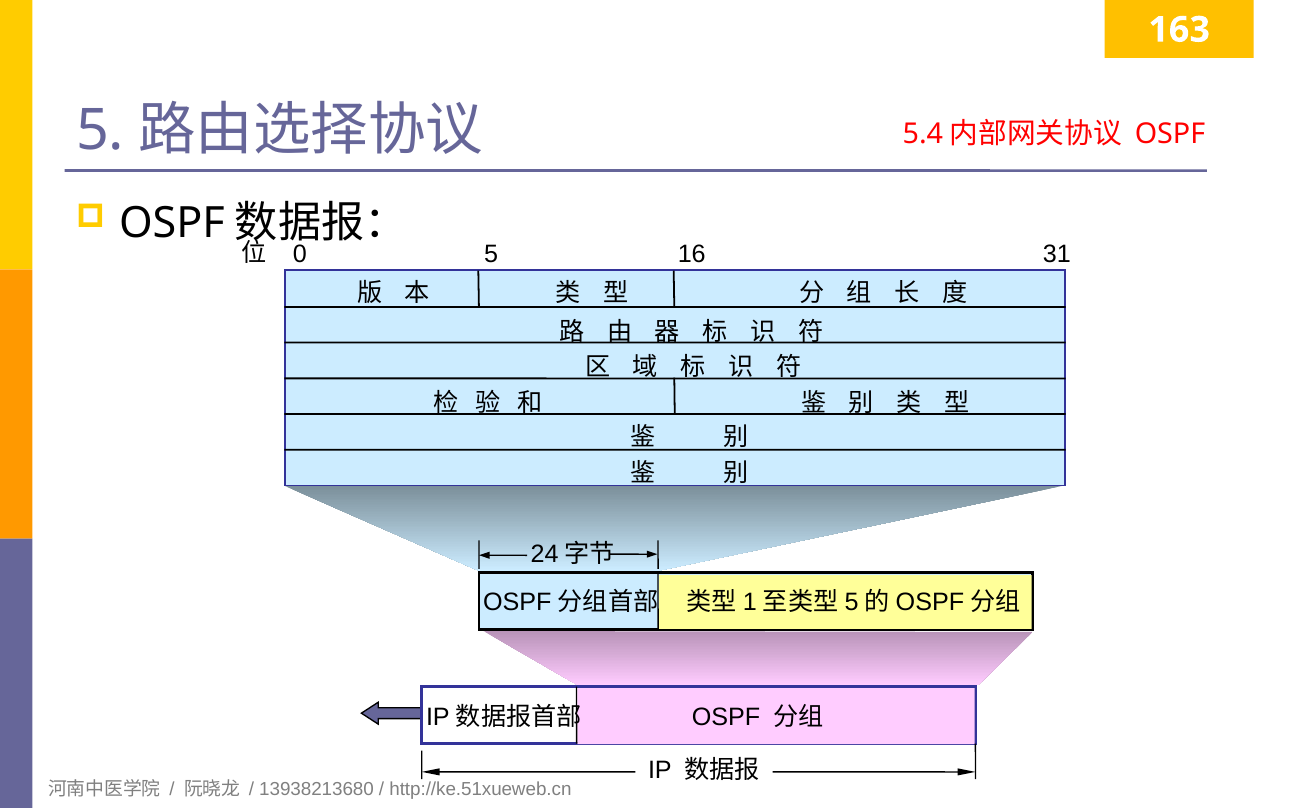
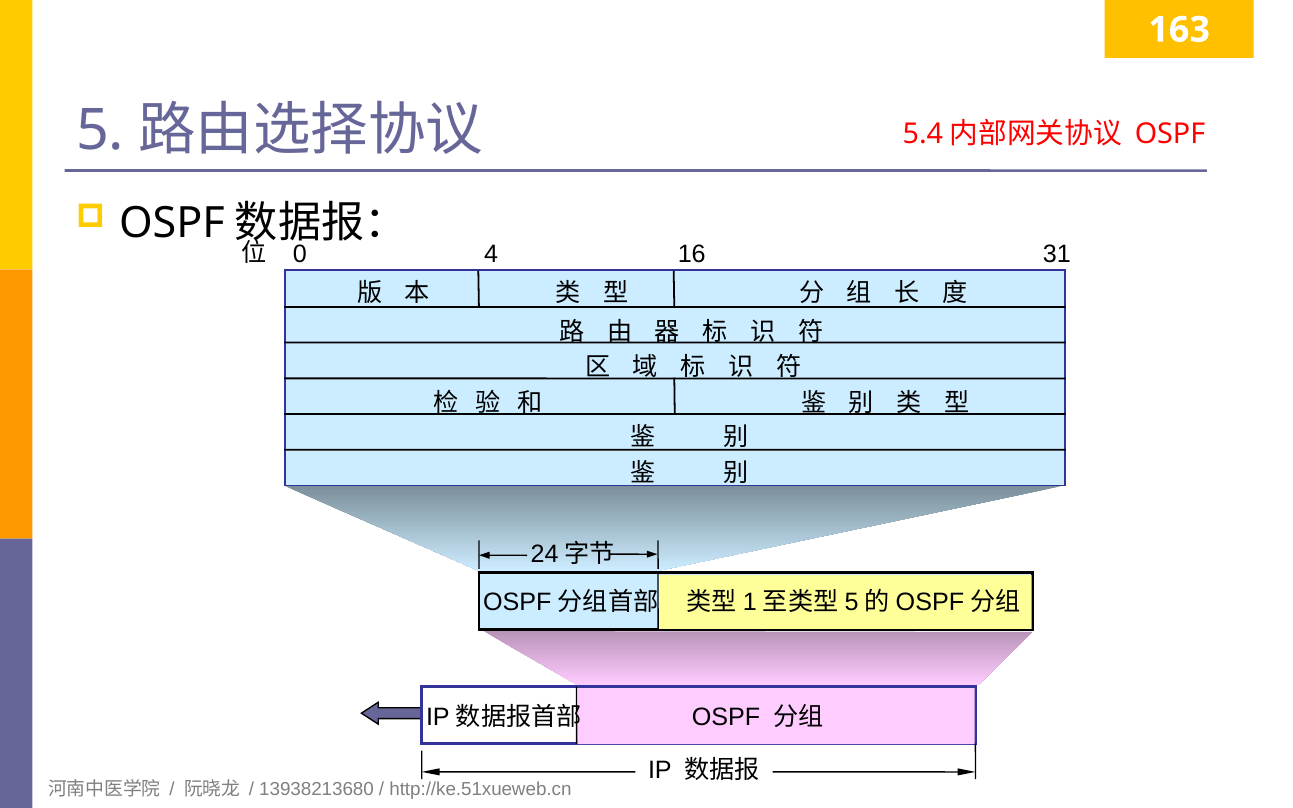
0 5: 5 -> 4
